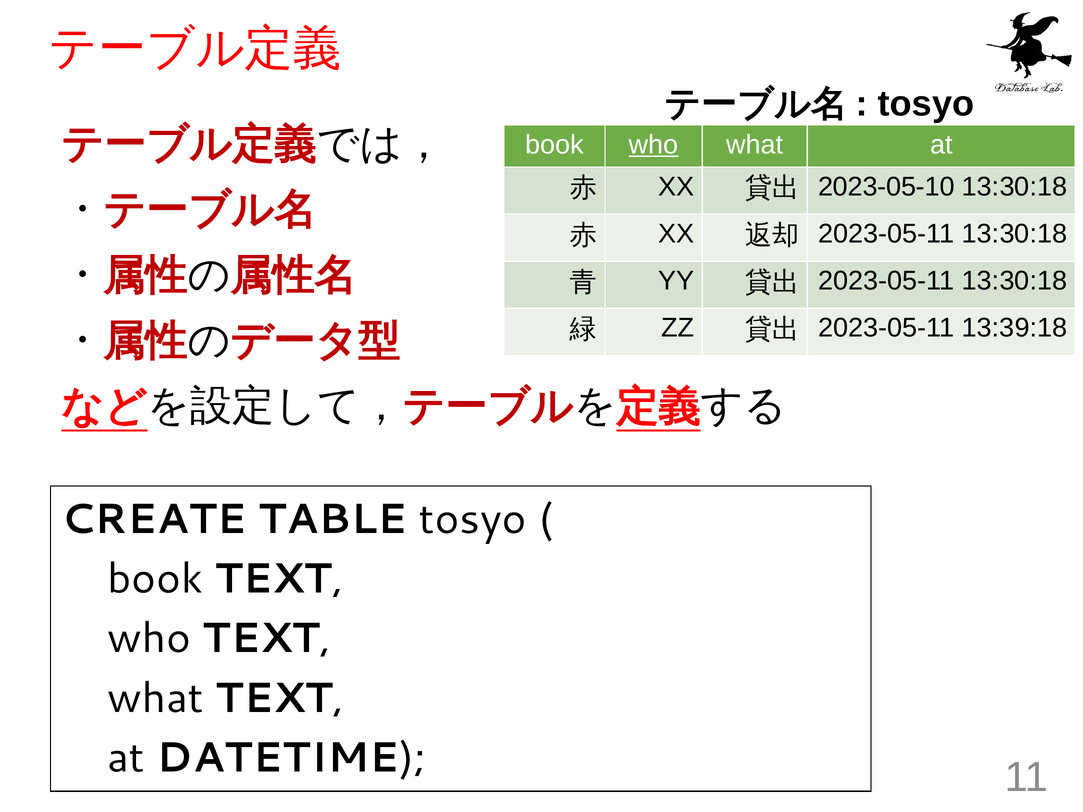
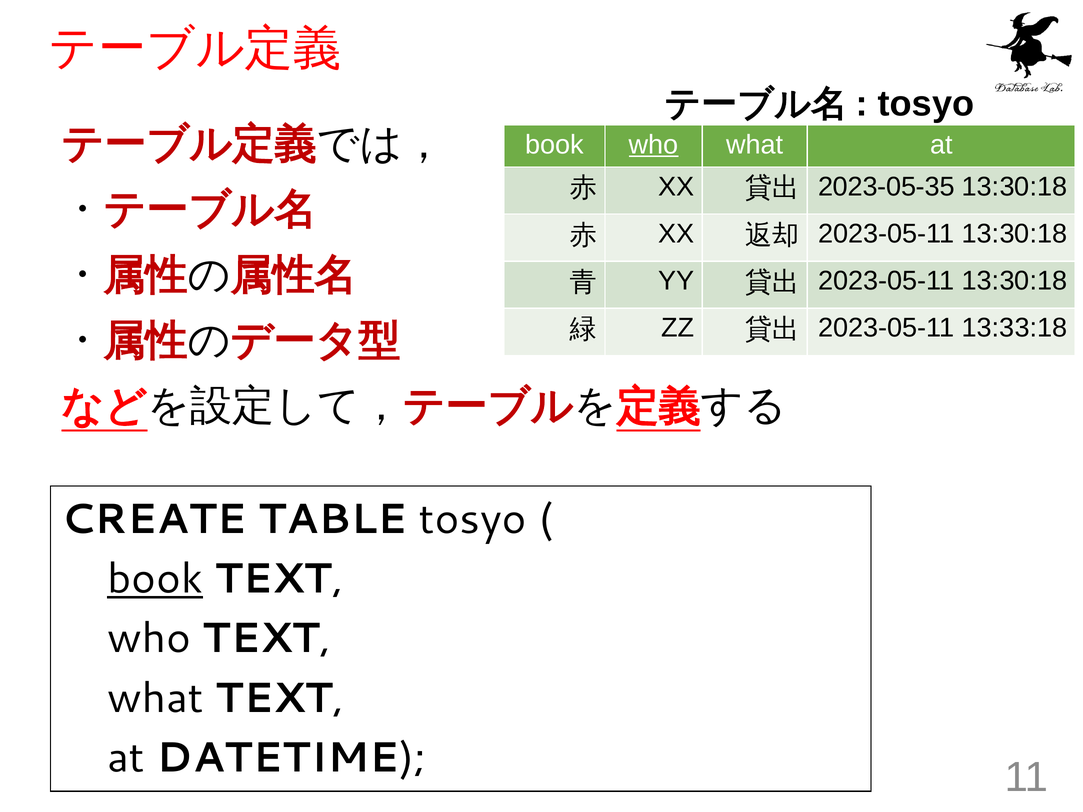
2023-05-10: 2023-05-10 -> 2023-05-35
13:39:18: 13:39:18 -> 13:33:18
book at (155, 579) underline: none -> present
